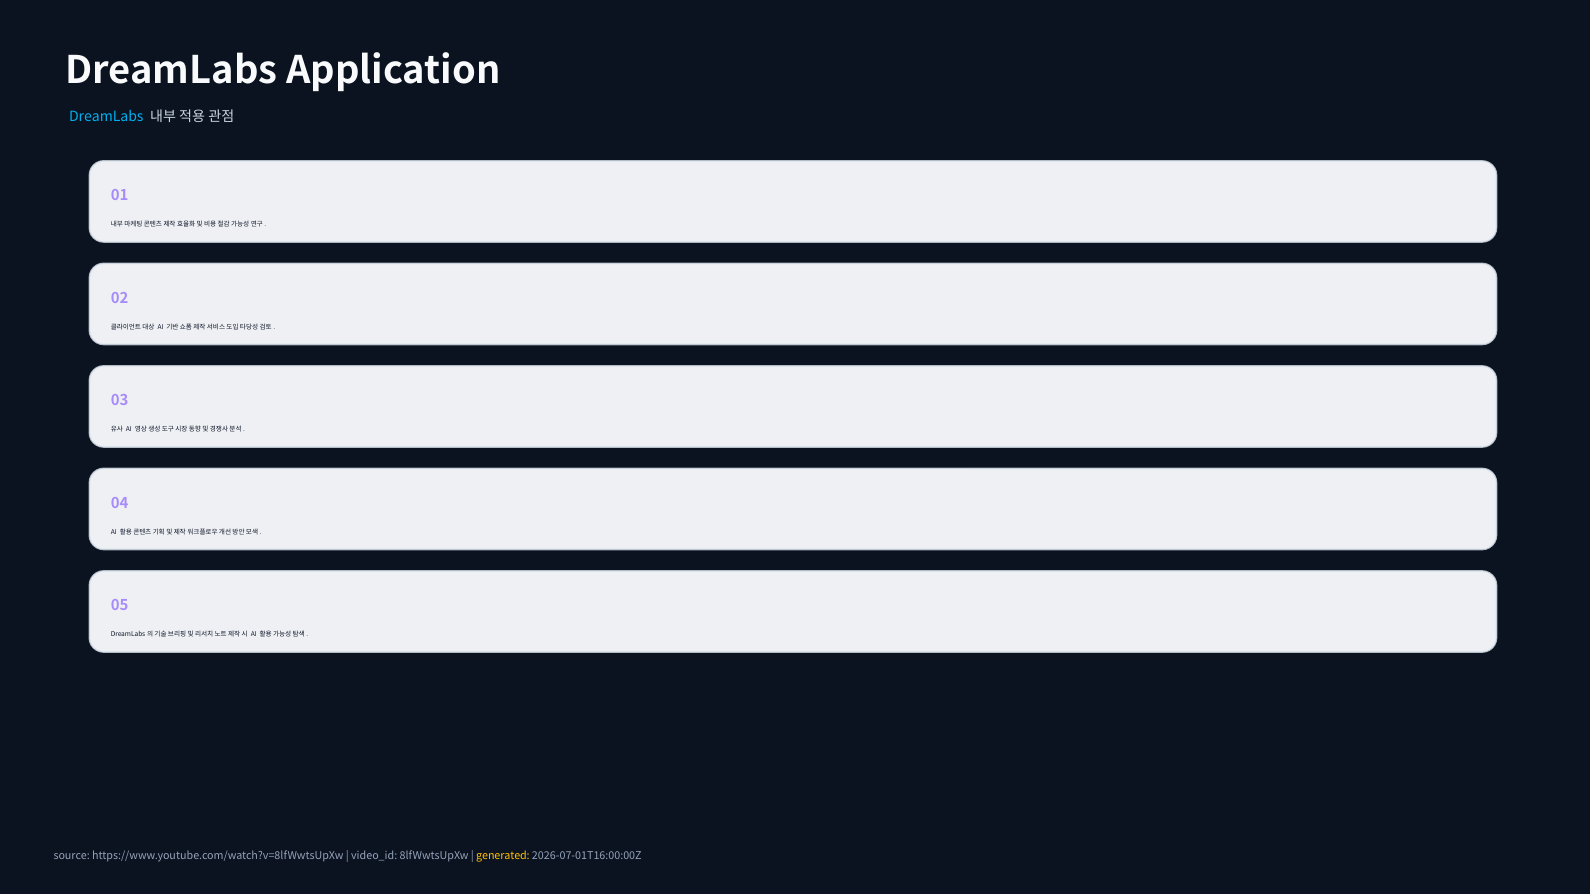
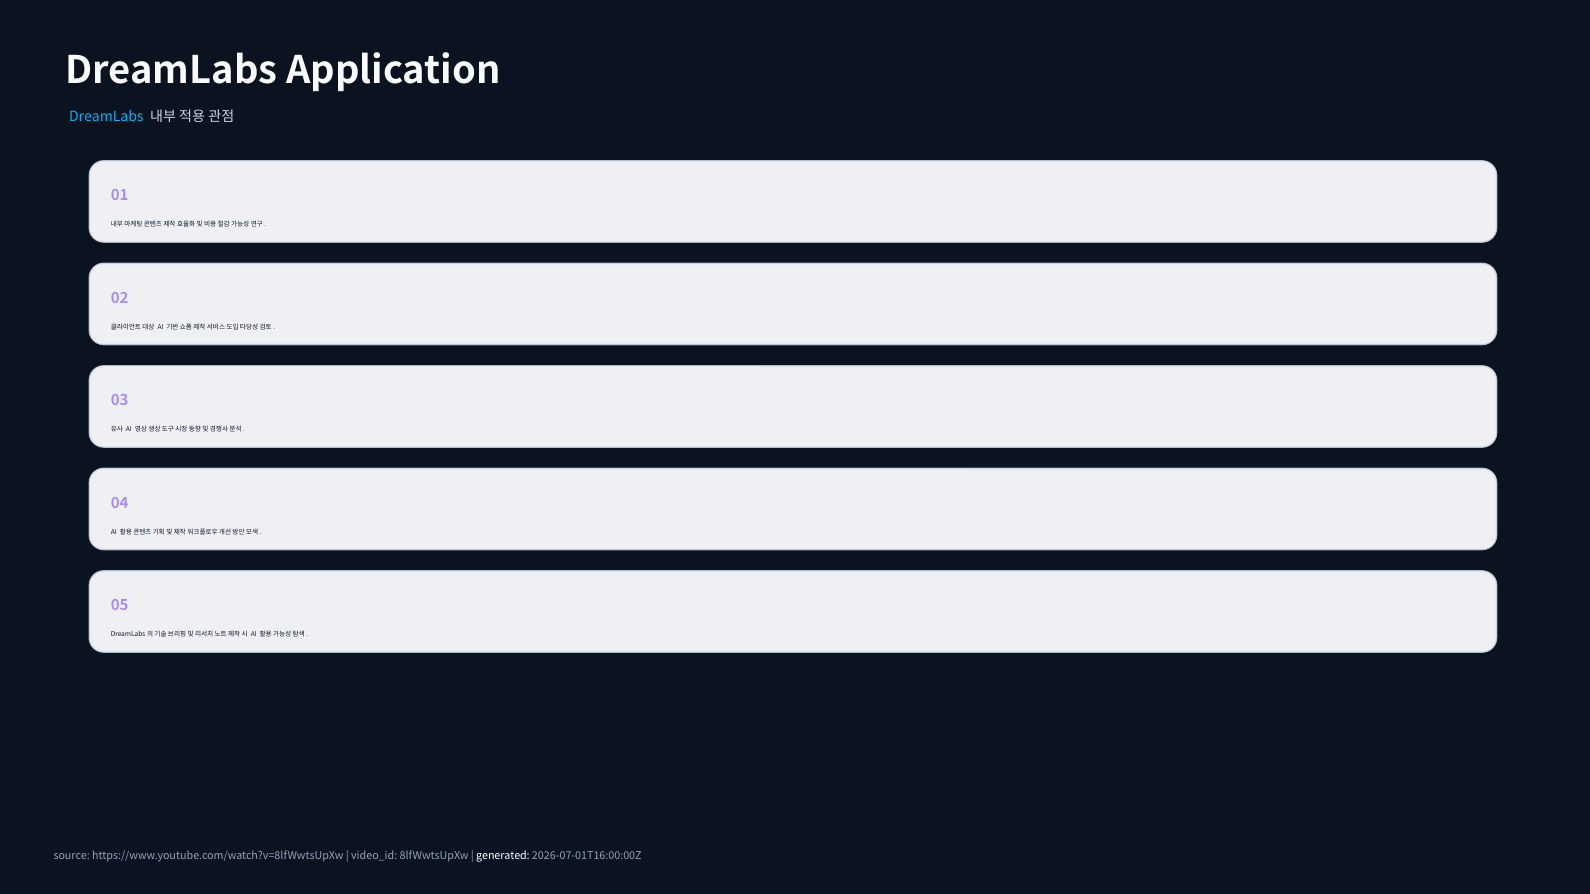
generated colour: yellow -> white
